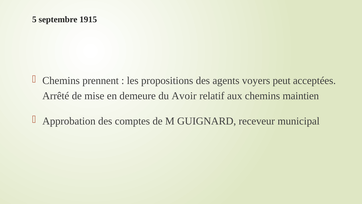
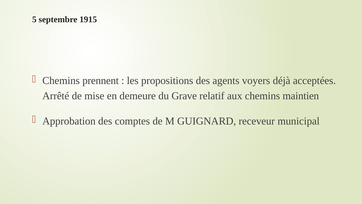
peut: peut -> déjà
Avoir: Avoir -> Grave
